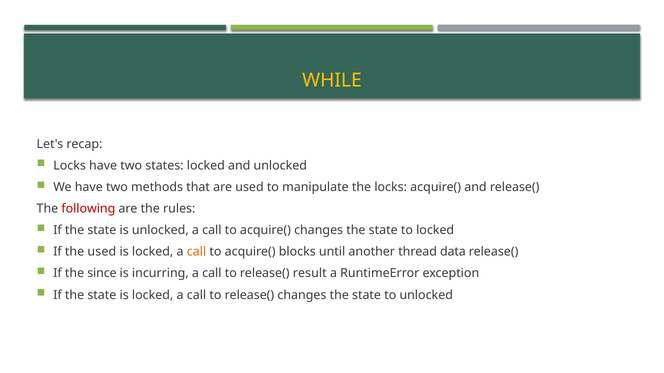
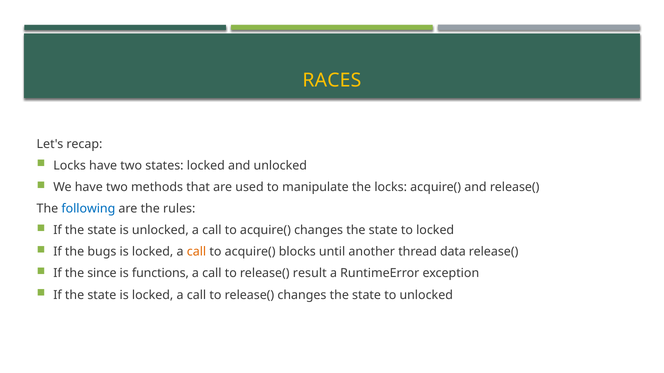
WHILE: WHILE -> RACES
following colour: red -> blue
the used: used -> bugs
incurring: incurring -> functions
